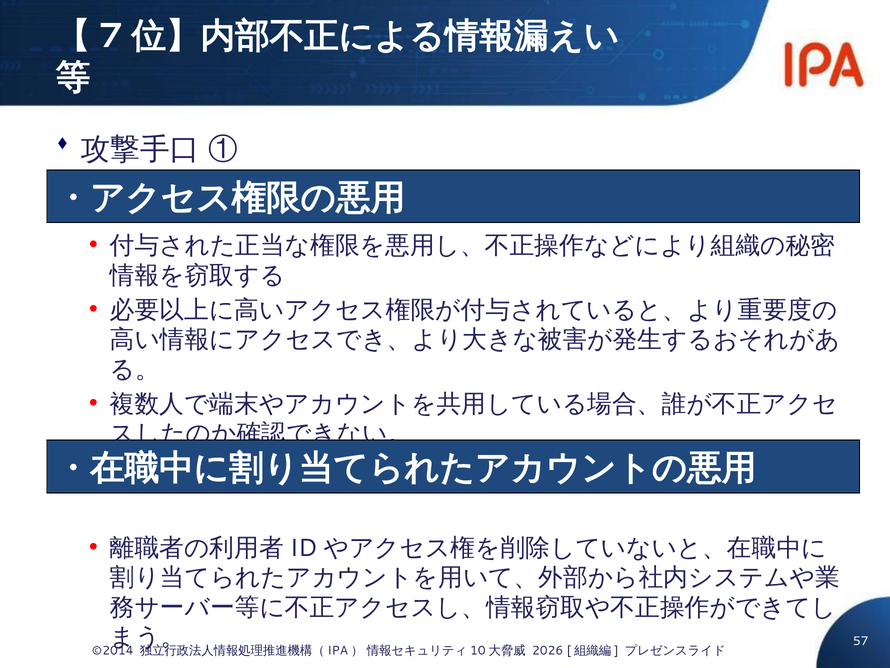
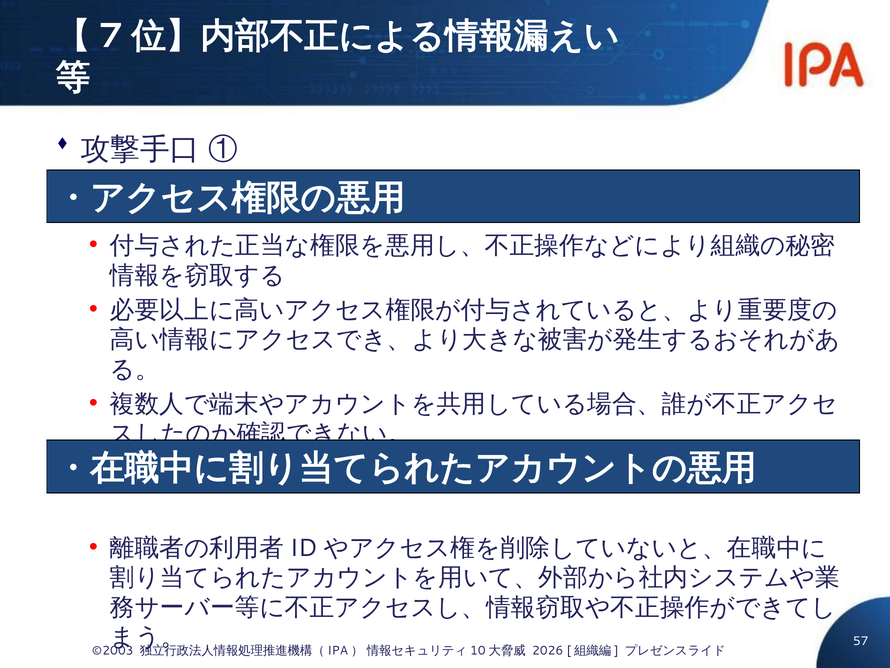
©2014: ©2014 -> ©2003
